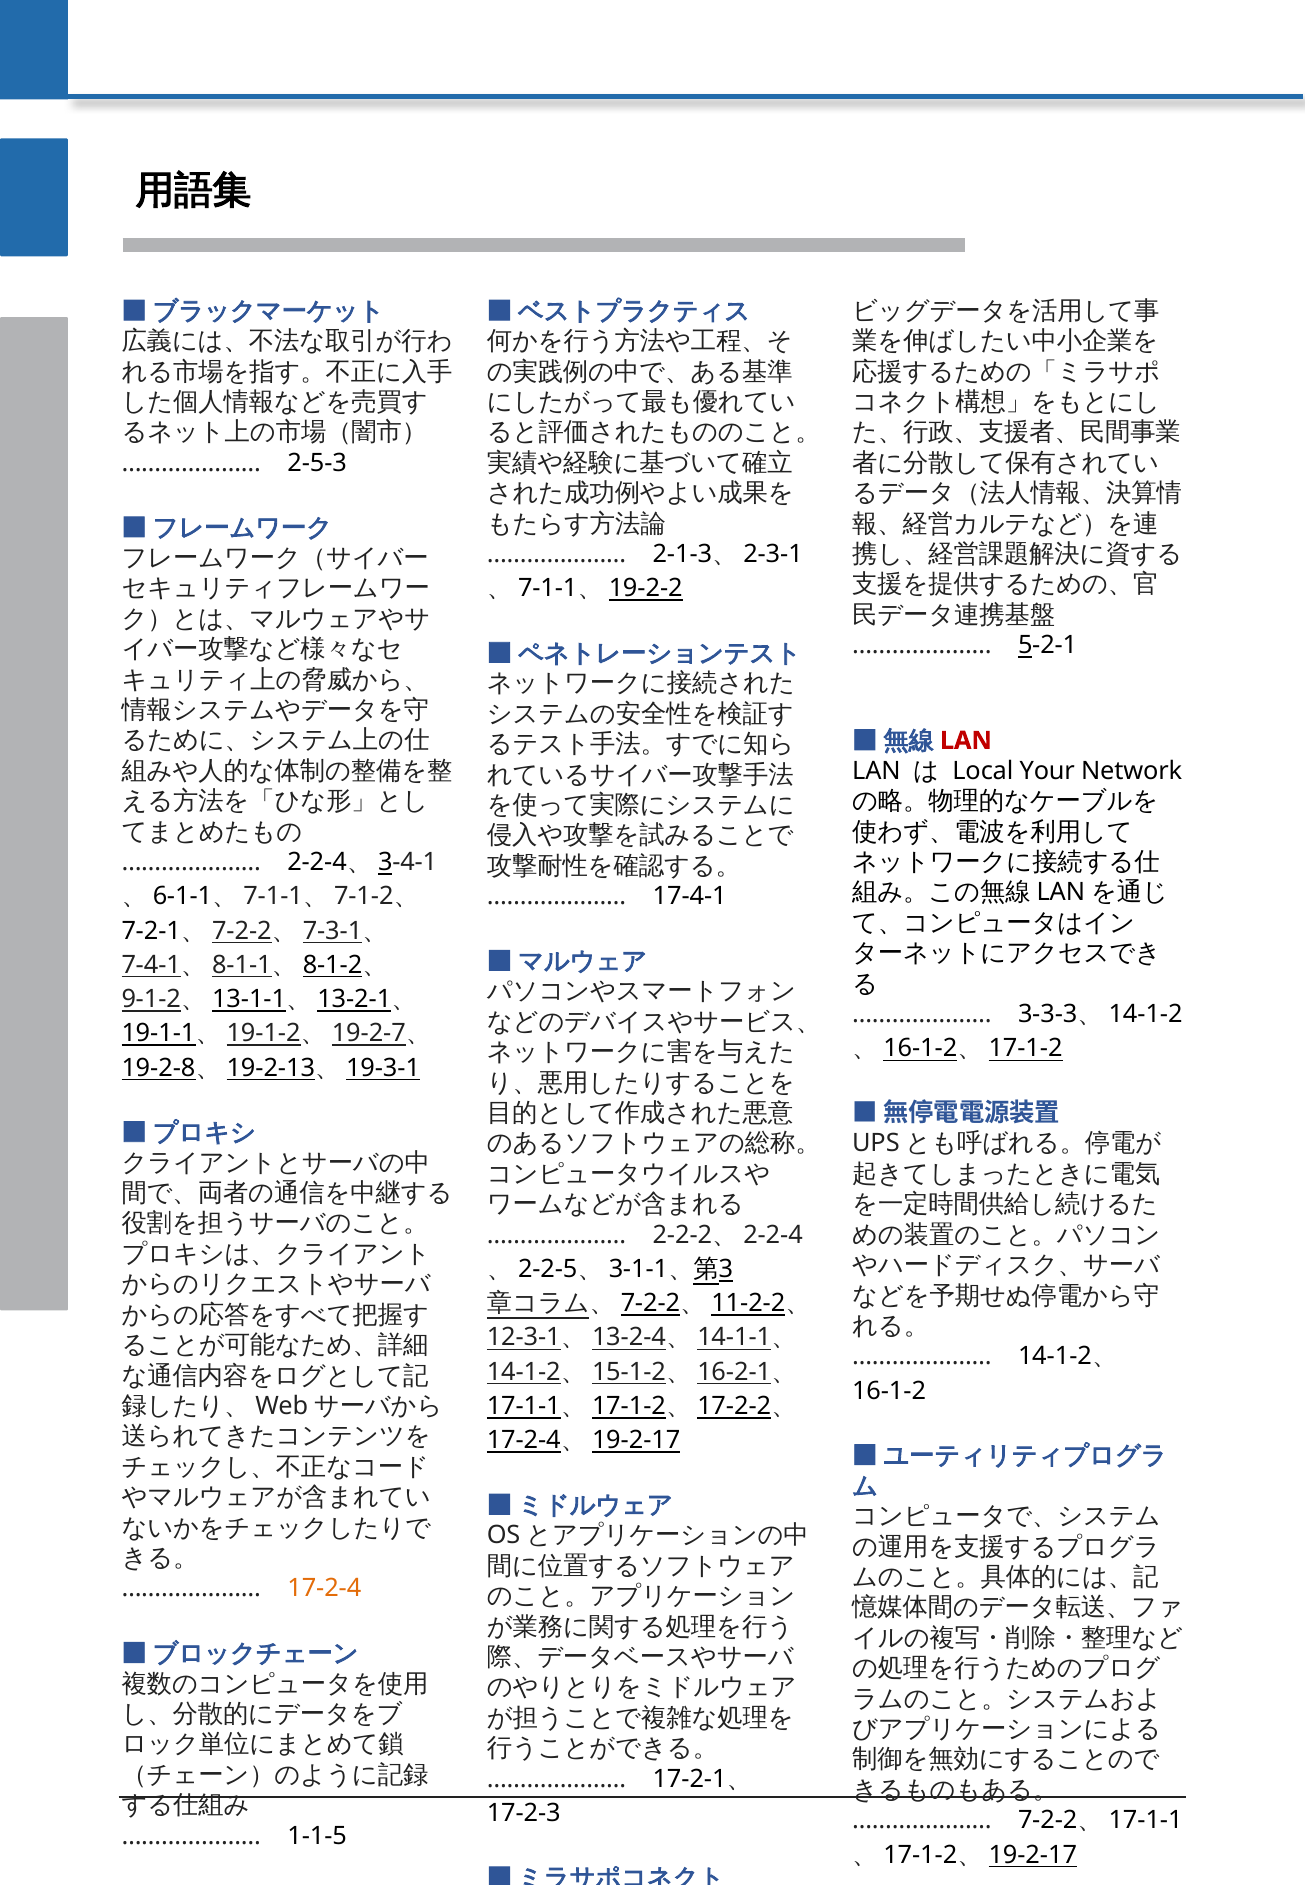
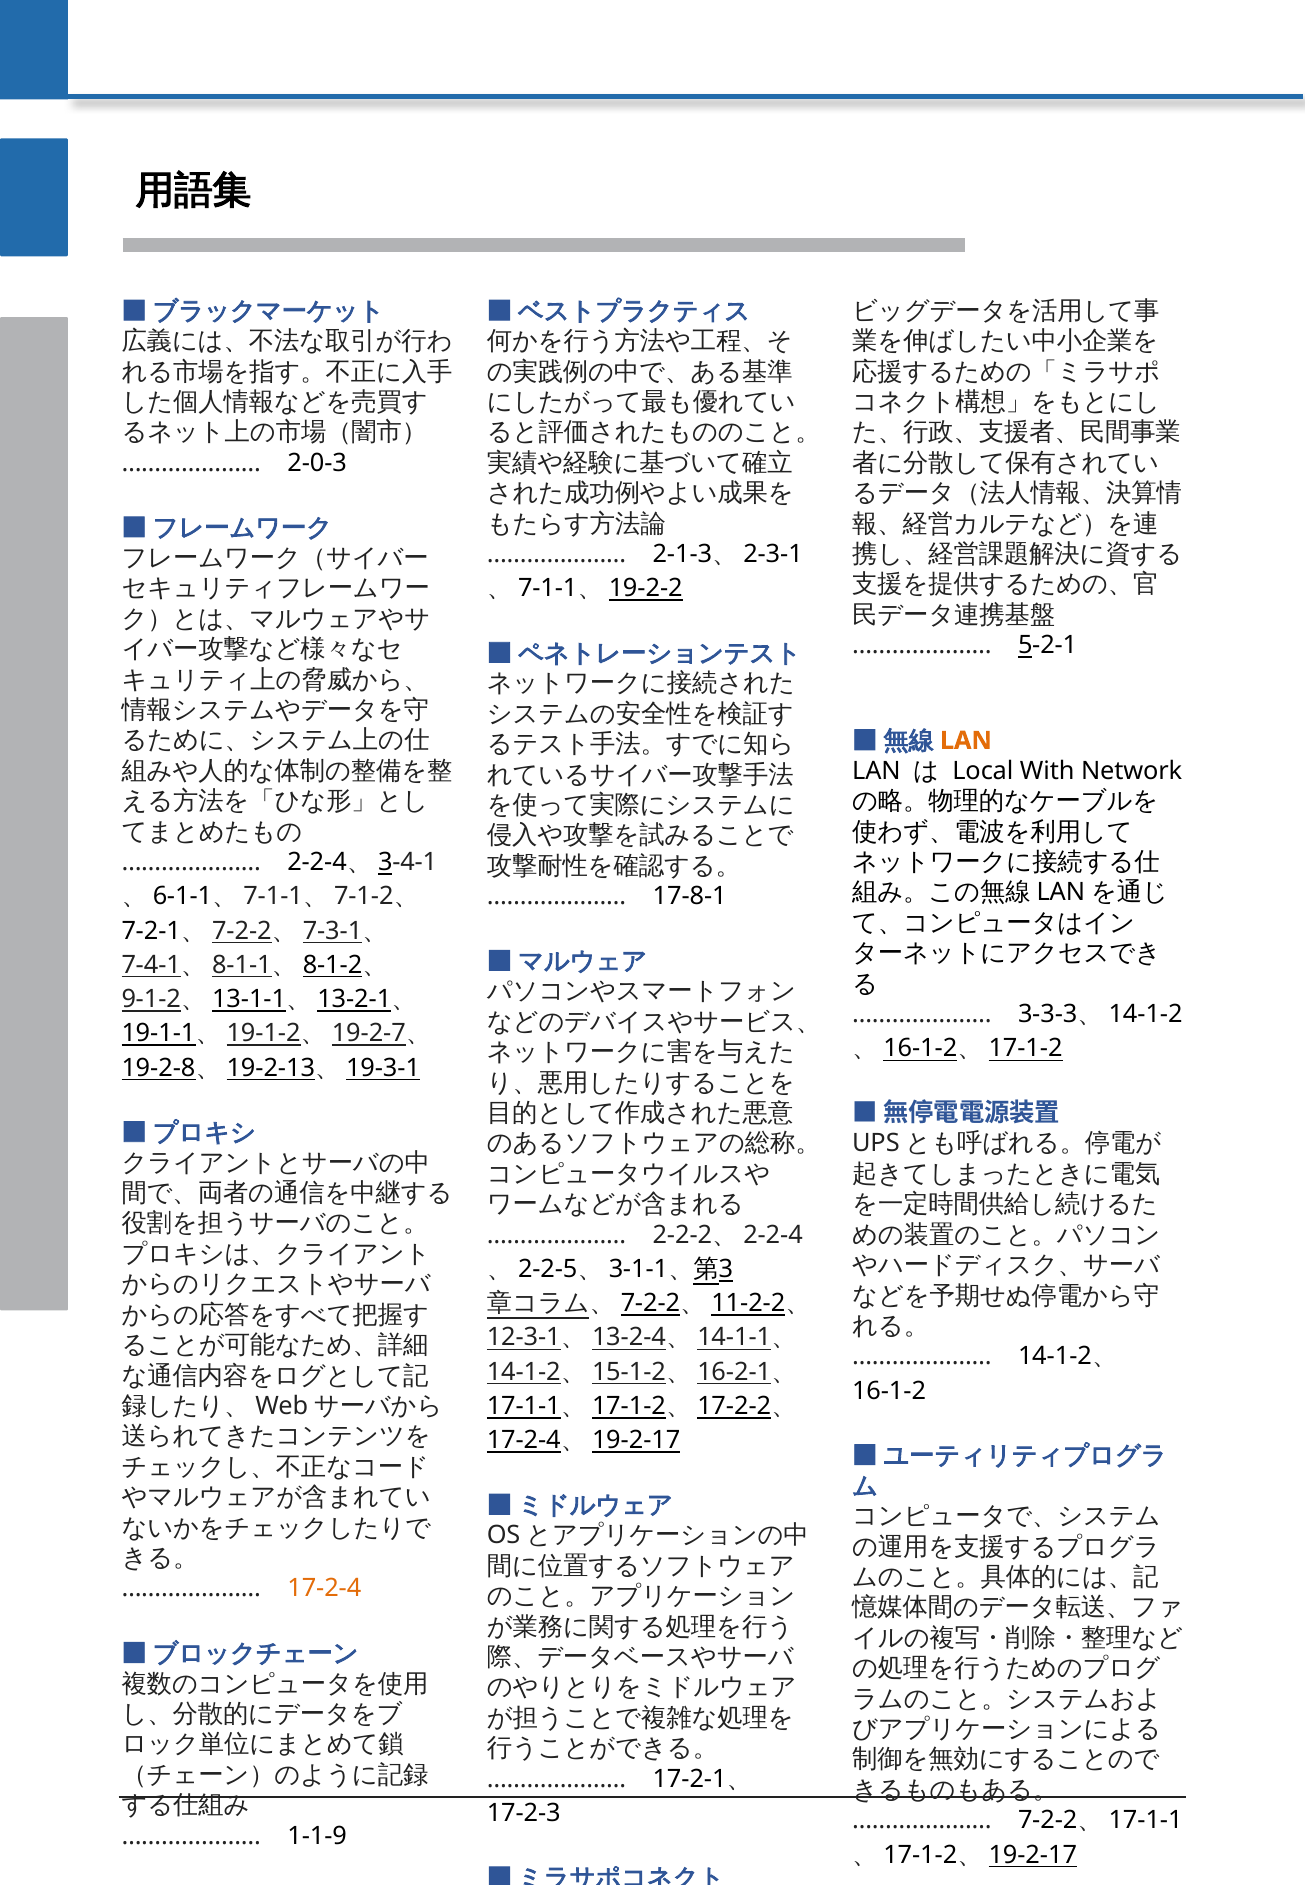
2-5-3: 2-5-3 -> 2-0-3
LAN at (966, 741) colour: red -> orange
Your: Your -> With
17-4-1: 17-4-1 -> 17-8-1
1-1-5: 1-1-5 -> 1-1-9
